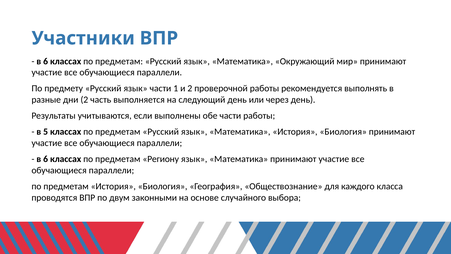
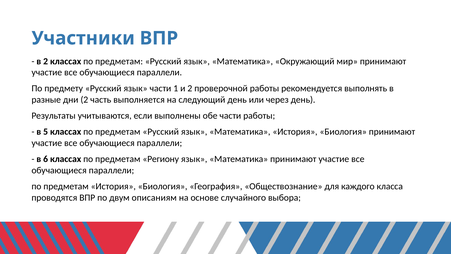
6 at (46, 61): 6 -> 2
законными: законными -> описаниям
